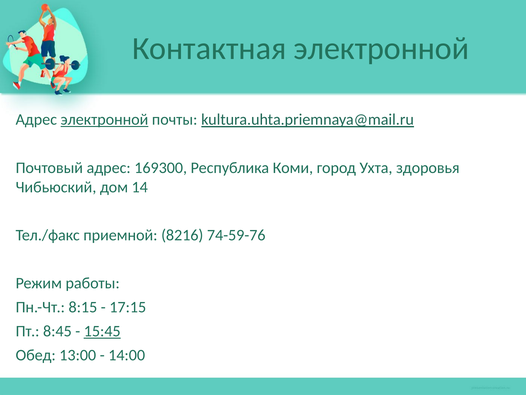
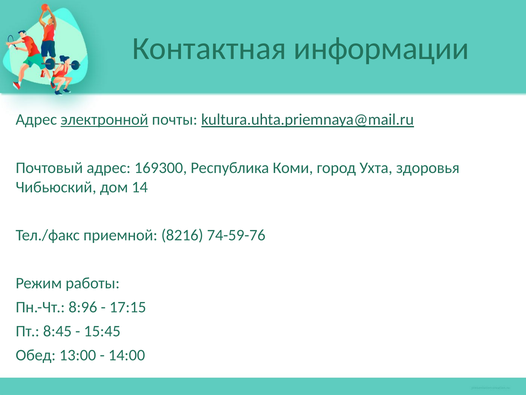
Контактная электронной: электронной -> информации
8:15: 8:15 -> 8:96
15:45 underline: present -> none
